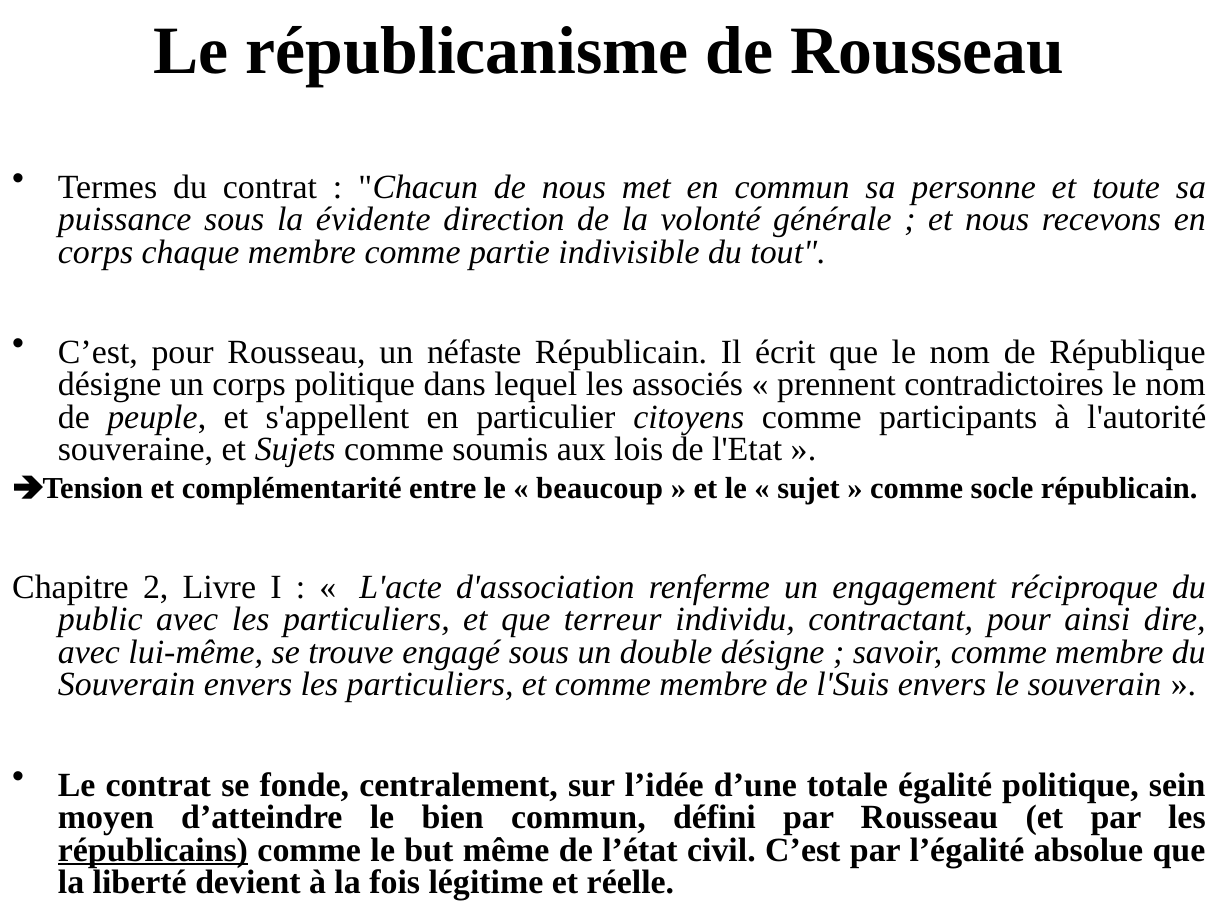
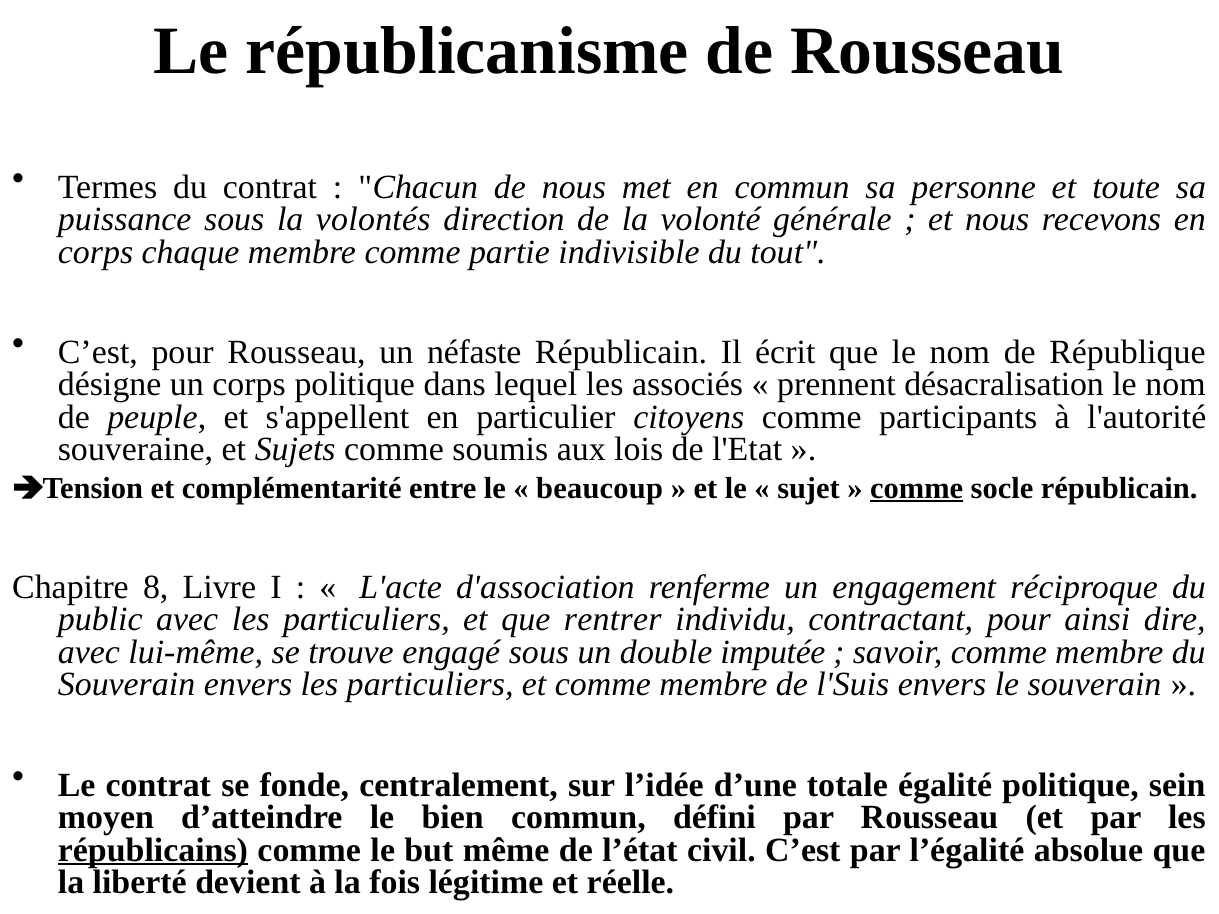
évidente: évidente -> volontés
contradictoires: contradictoires -> désacralisation
comme at (917, 488) underline: none -> present
2: 2 -> 8
terreur: terreur -> rentrer
double désigne: désigne -> imputée
